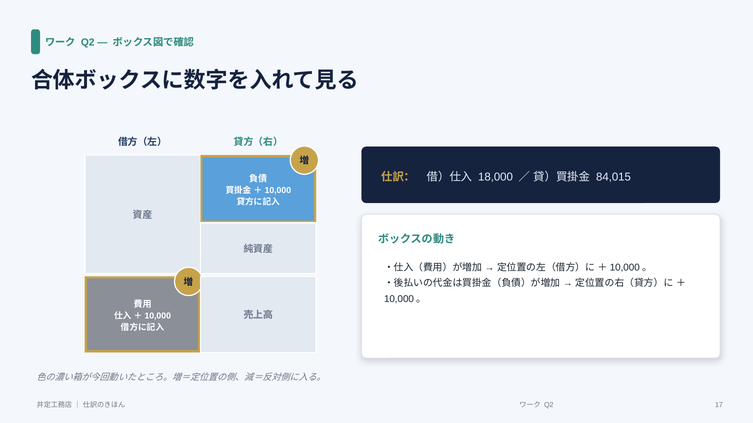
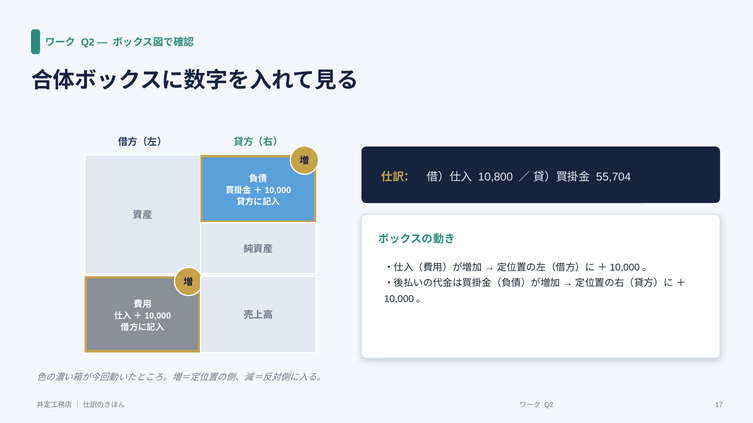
18,000: 18,000 -> 10,800
84,015: 84,015 -> 55,704
